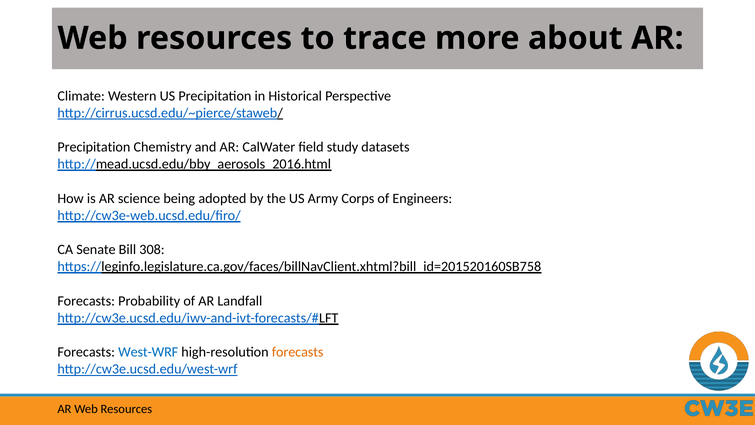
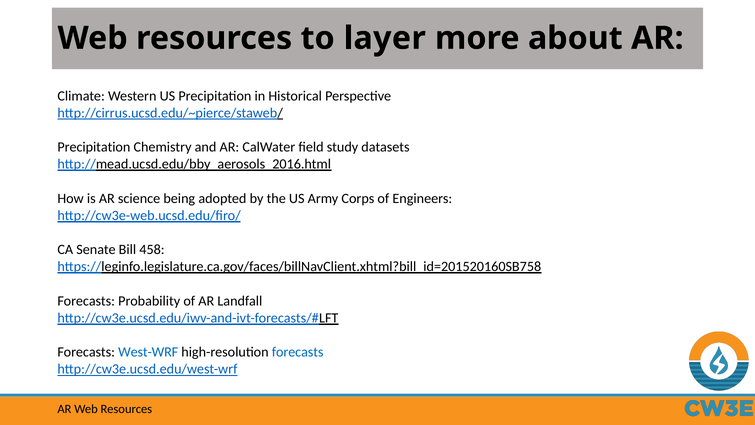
trace: trace -> layer
308: 308 -> 458
forecasts at (298, 352) colour: orange -> blue
